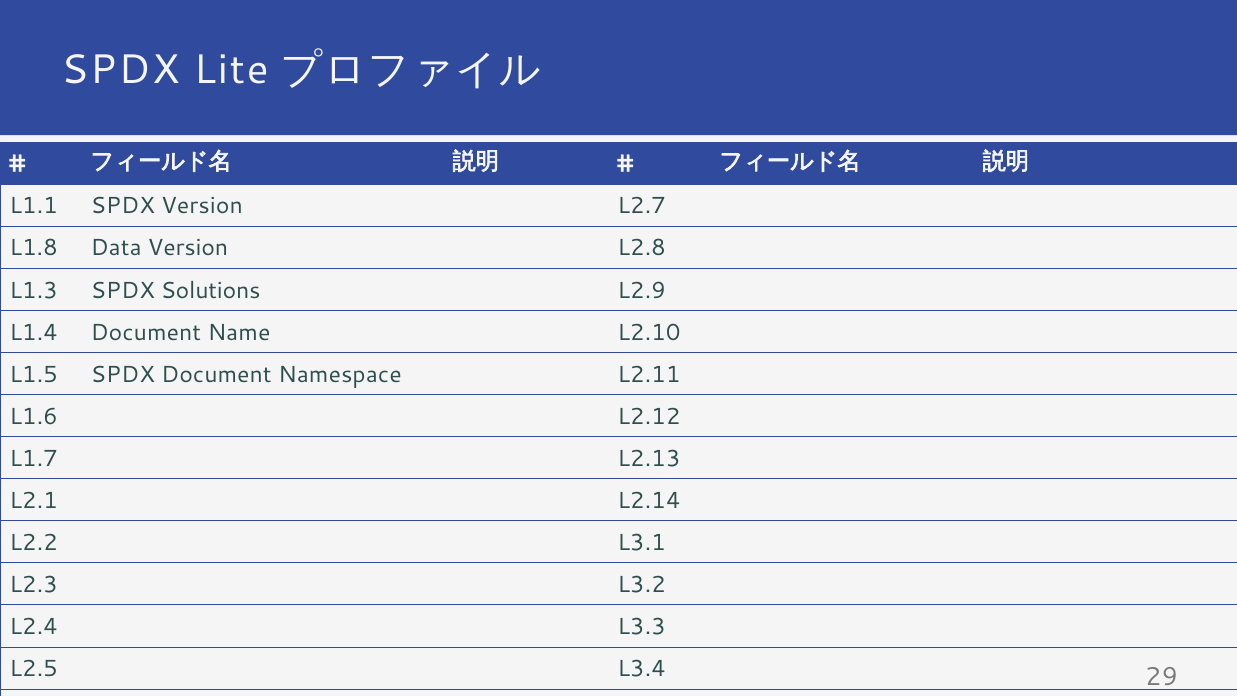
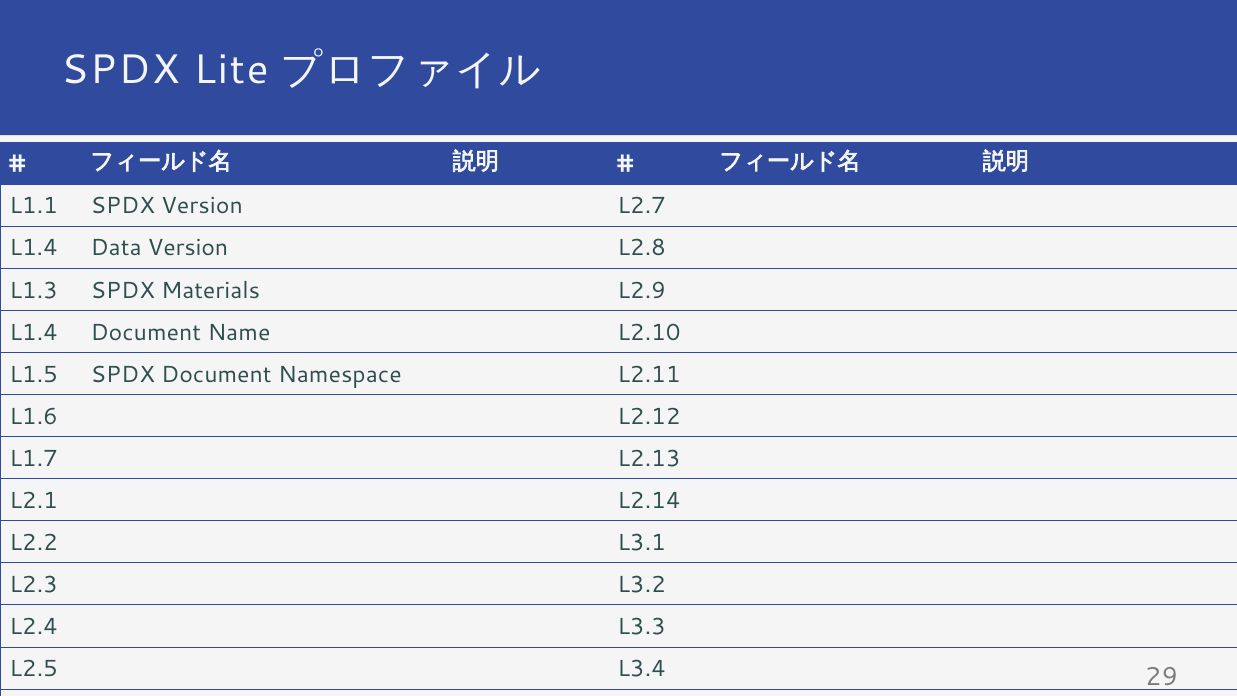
L1.8 at (34, 248): L1.8 -> L1.4
Solutions: Solutions -> Materials
